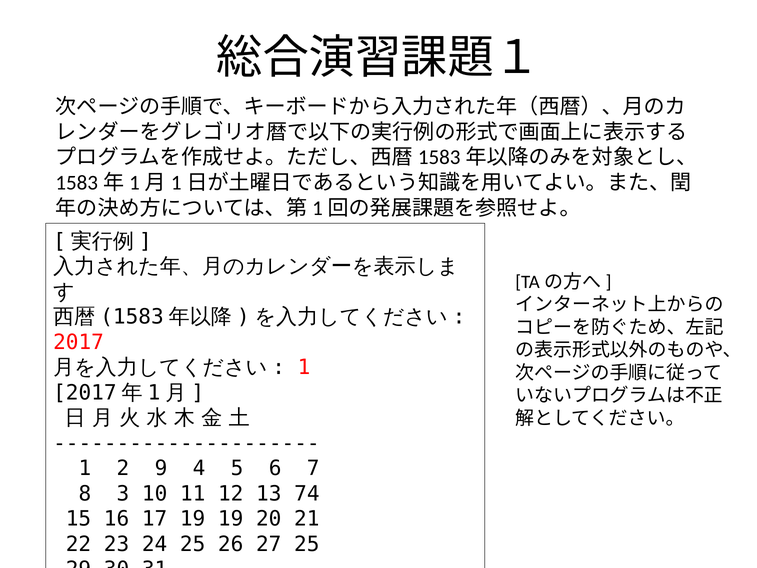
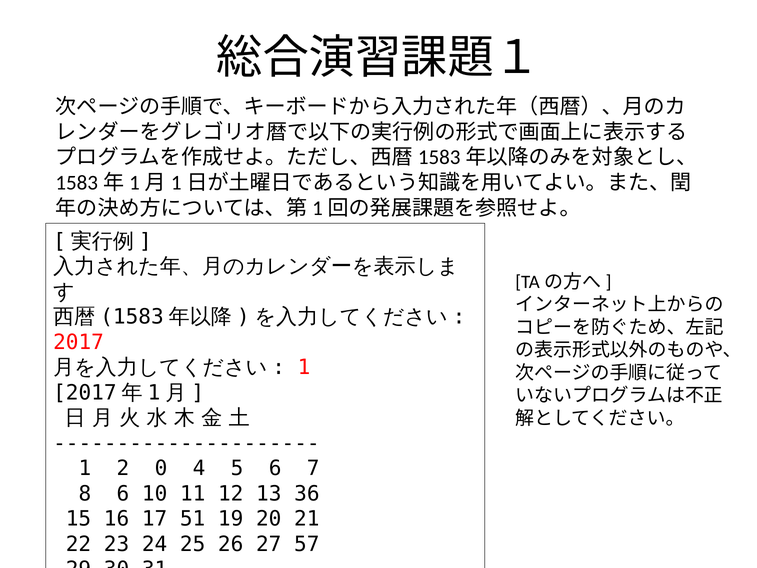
9: 9 -> 0
8 3: 3 -> 6
74: 74 -> 36
17 19: 19 -> 51
27 25: 25 -> 57
